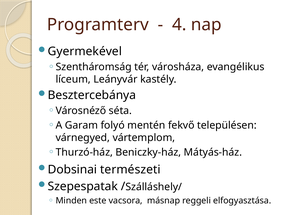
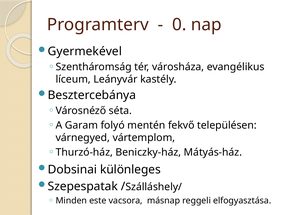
4: 4 -> 0
természeti: természeti -> különleges
